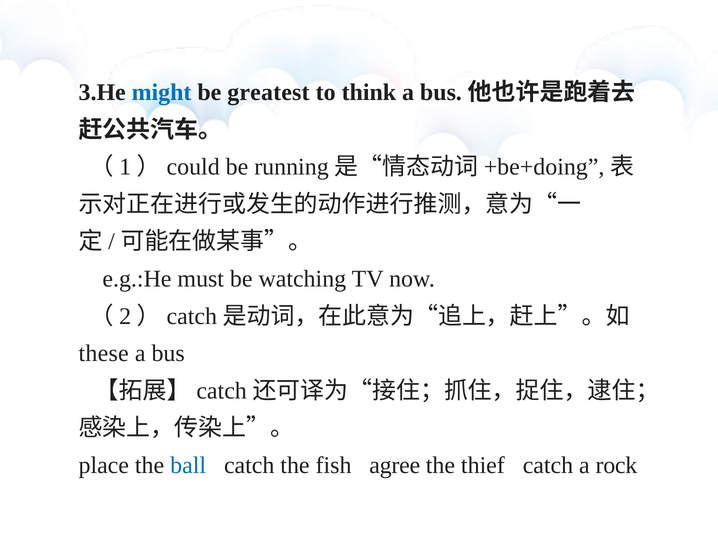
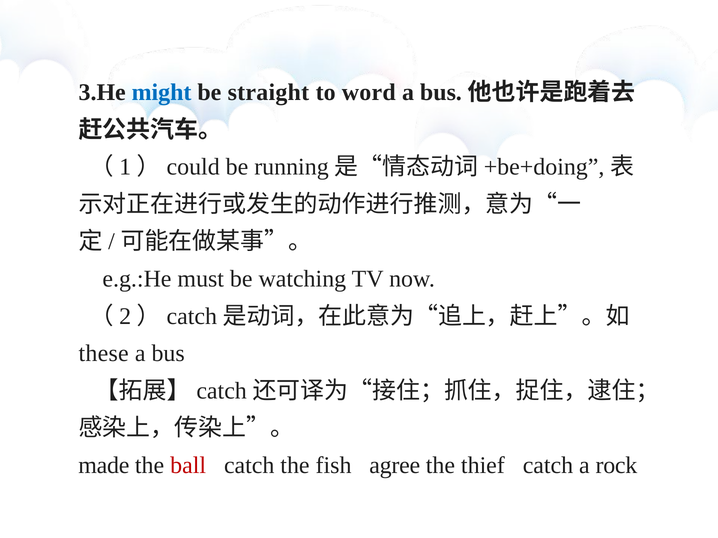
greatest: greatest -> straight
think: think -> word
place: place -> made
ball colour: blue -> red
